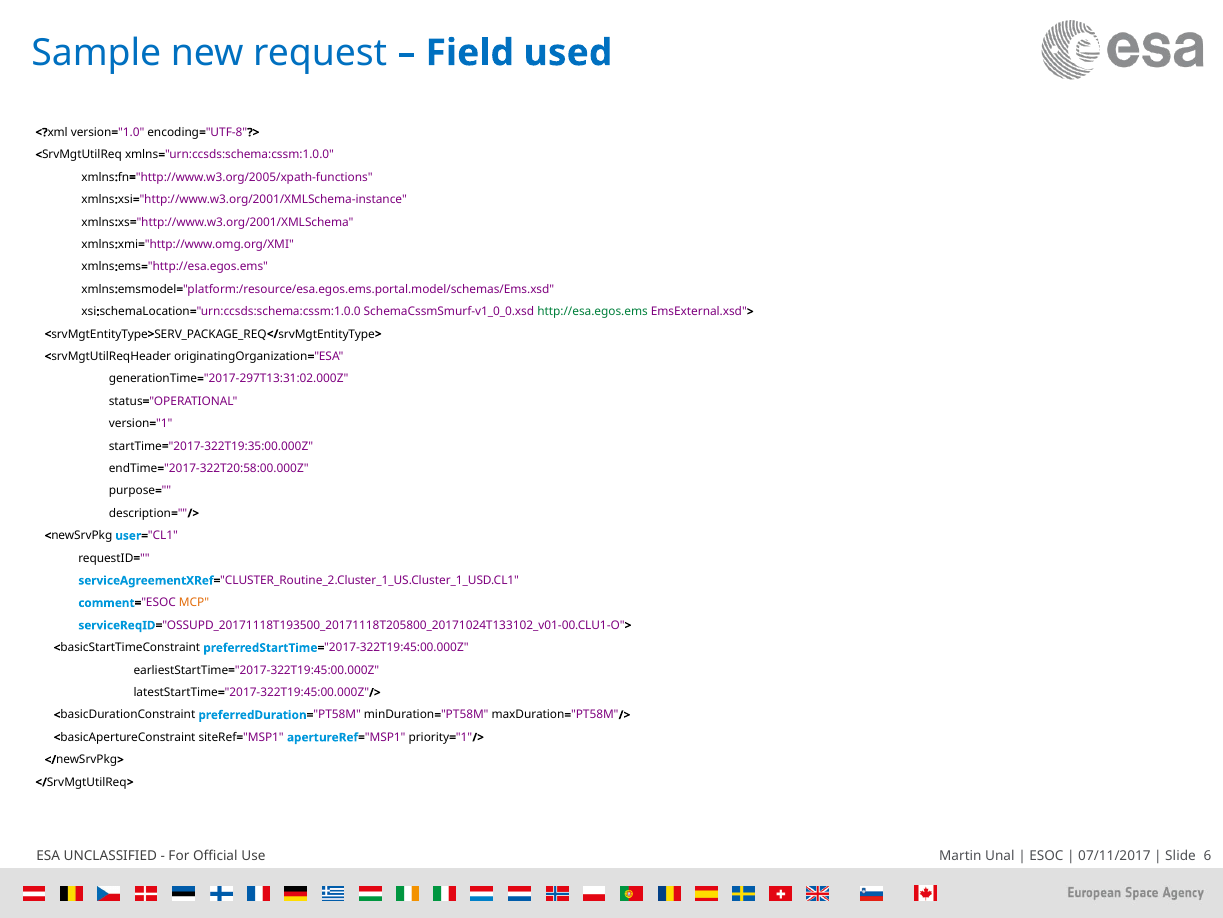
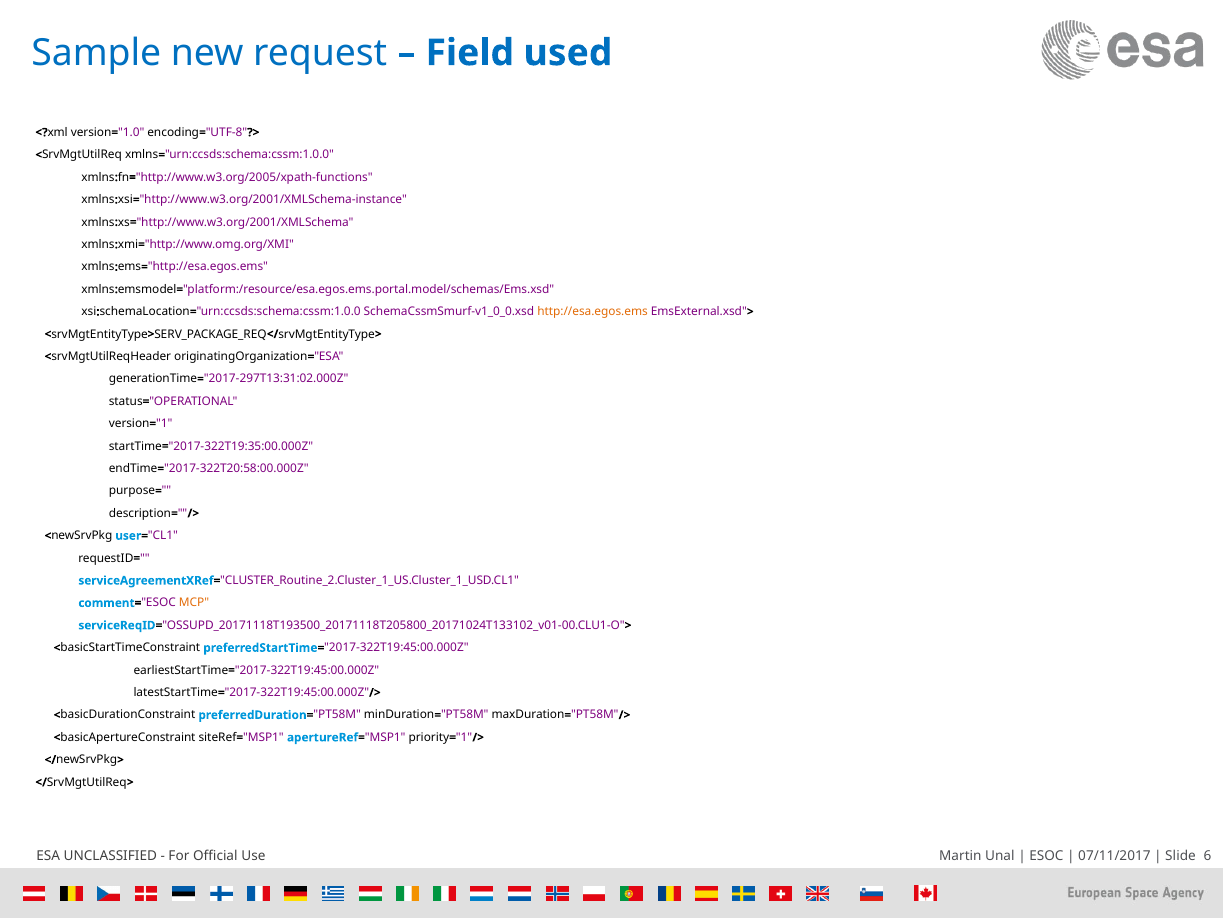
http://esa.egos.ems colour: green -> orange
